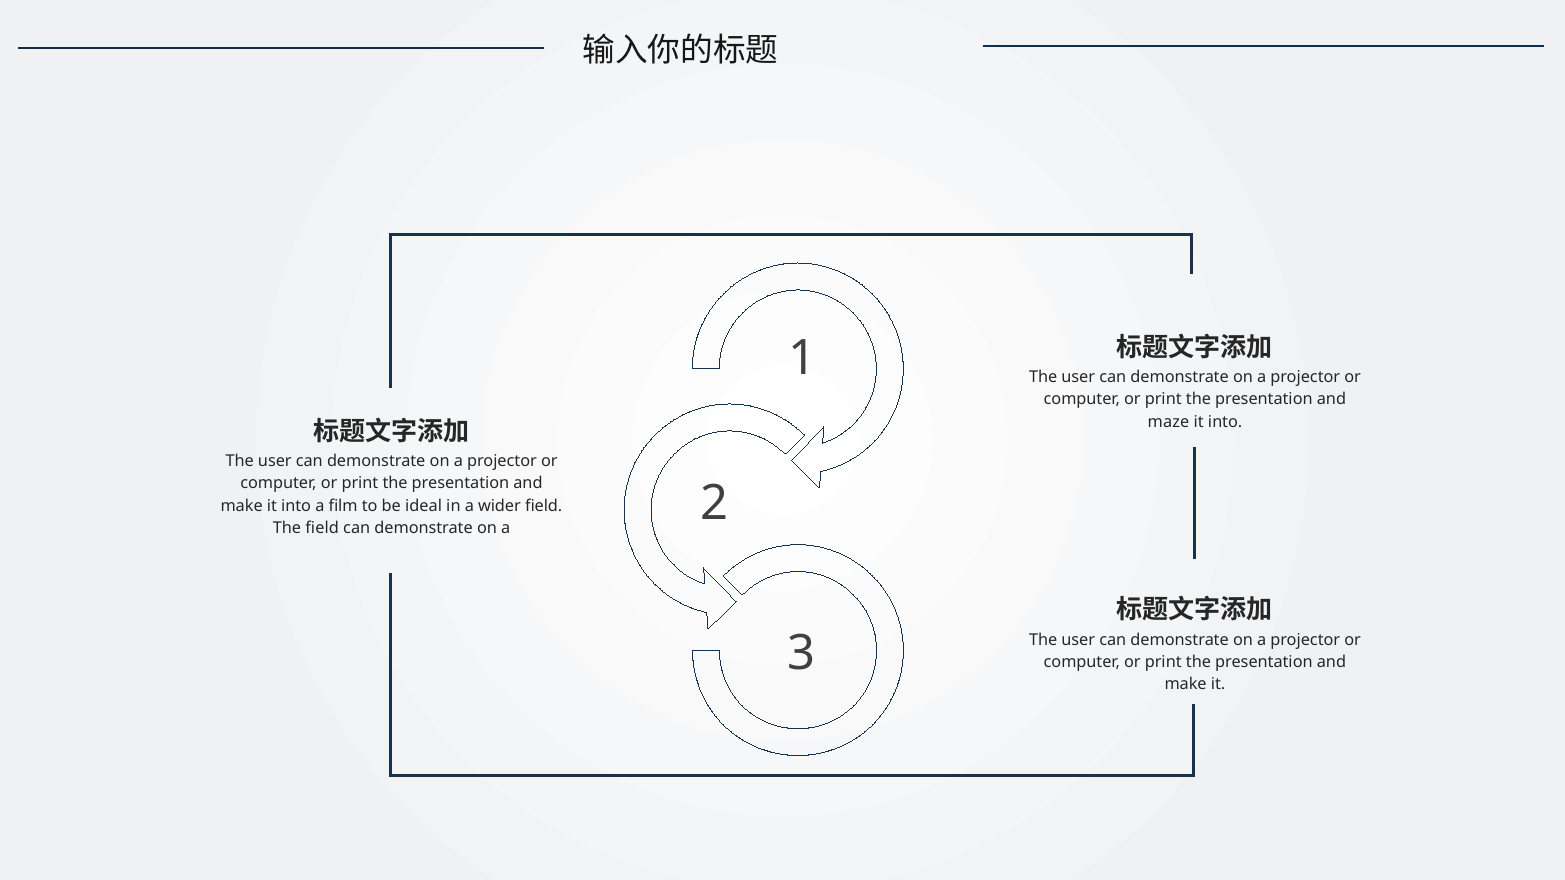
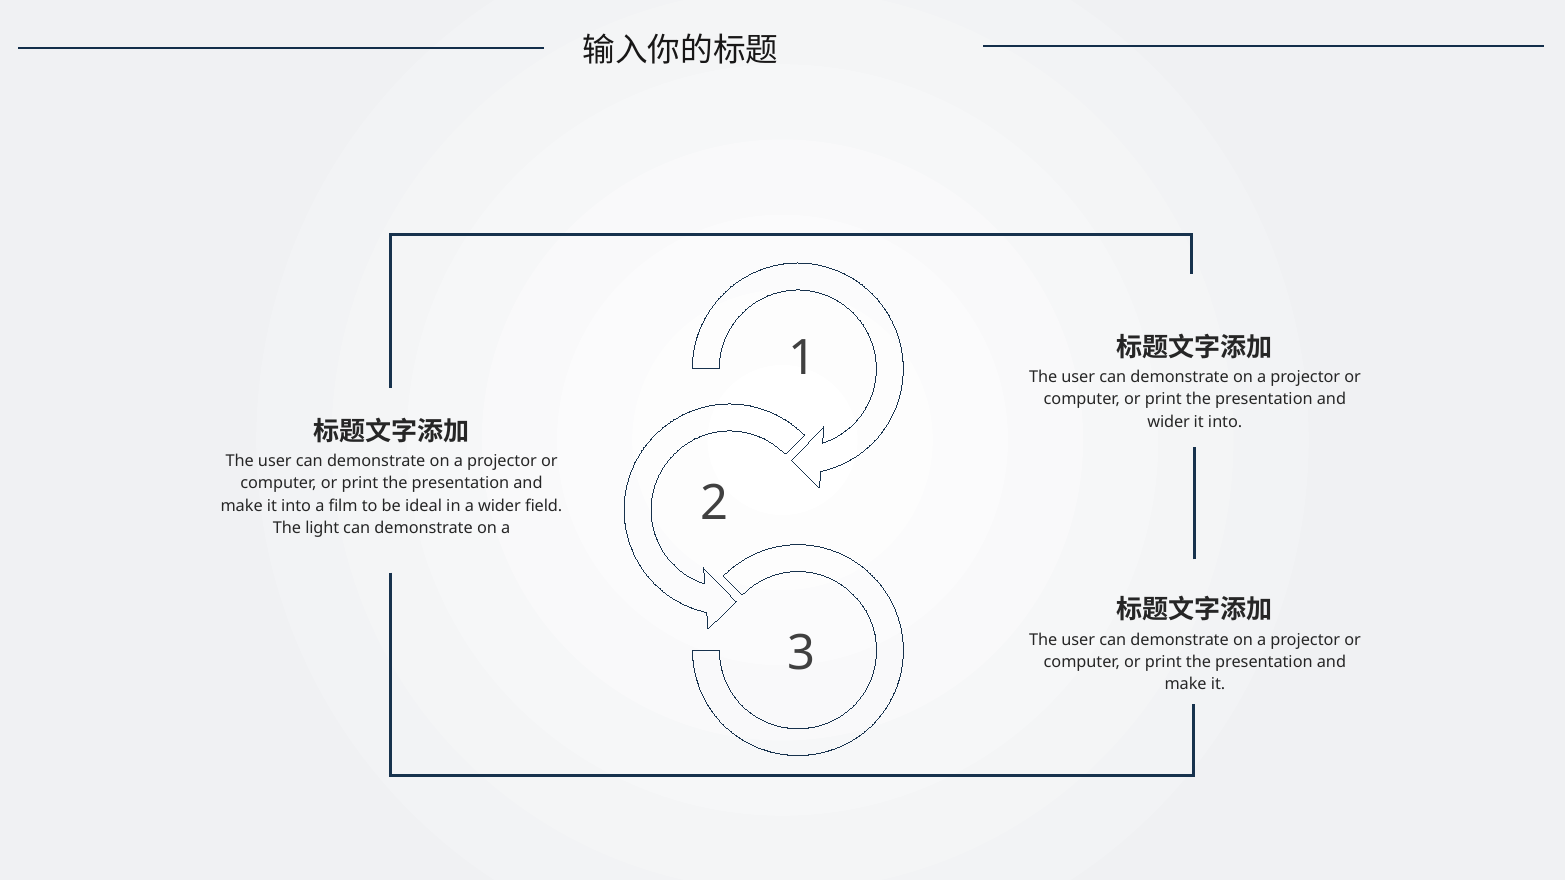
maze at (1168, 422): maze -> wider
The field: field -> light
